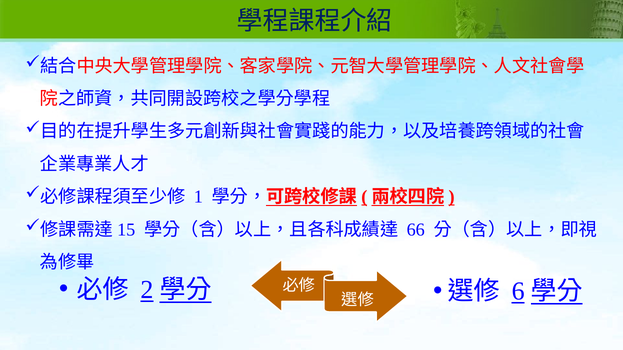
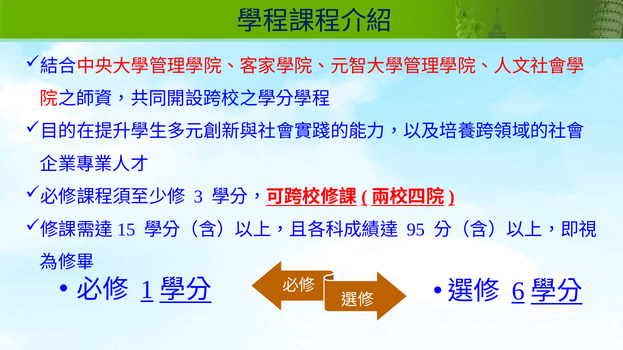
1: 1 -> 3
66: 66 -> 95
2: 2 -> 1
